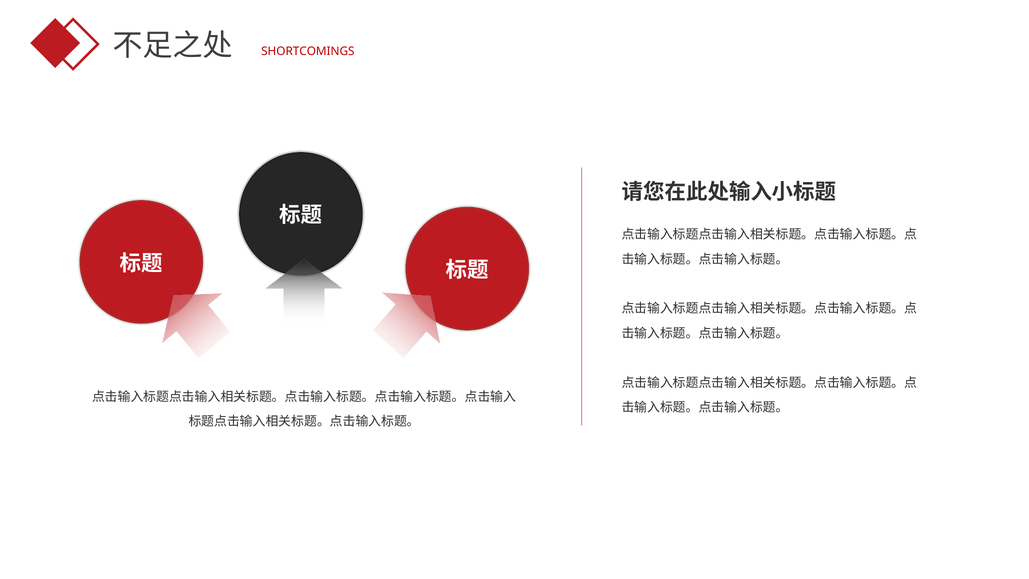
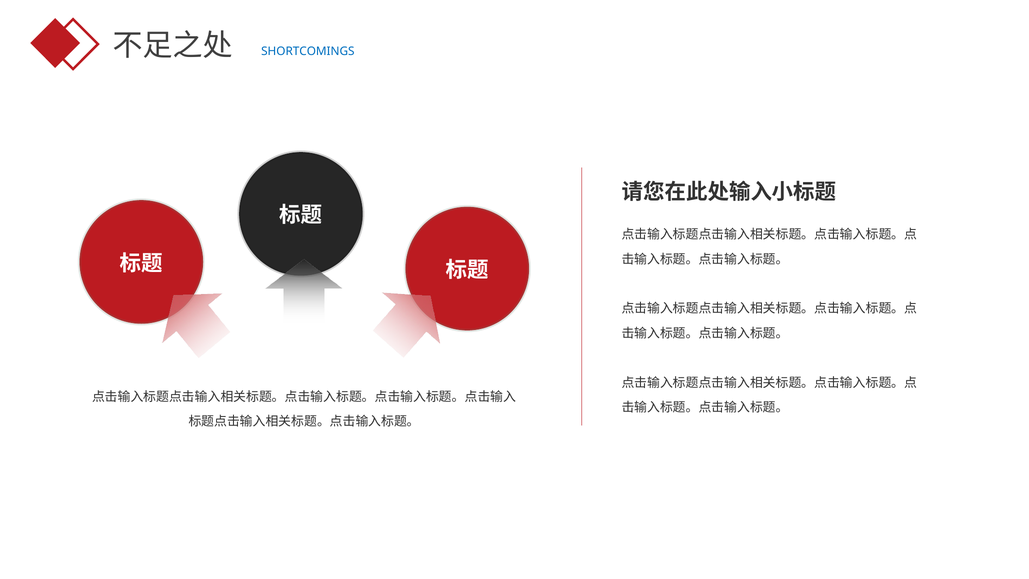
SHORTCOMINGS colour: red -> blue
